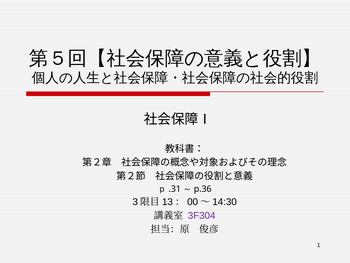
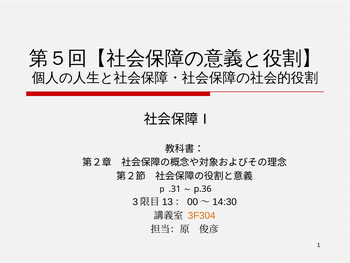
3F304 colour: purple -> orange
